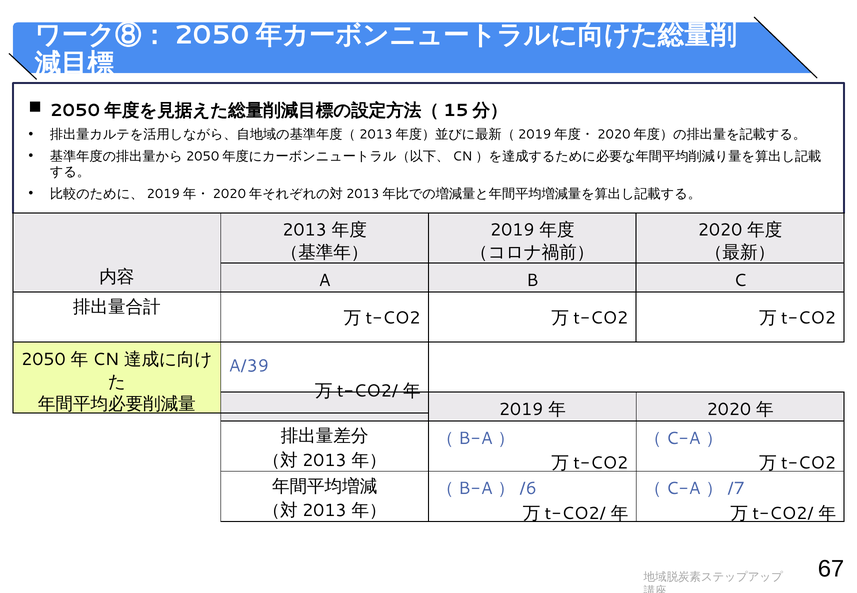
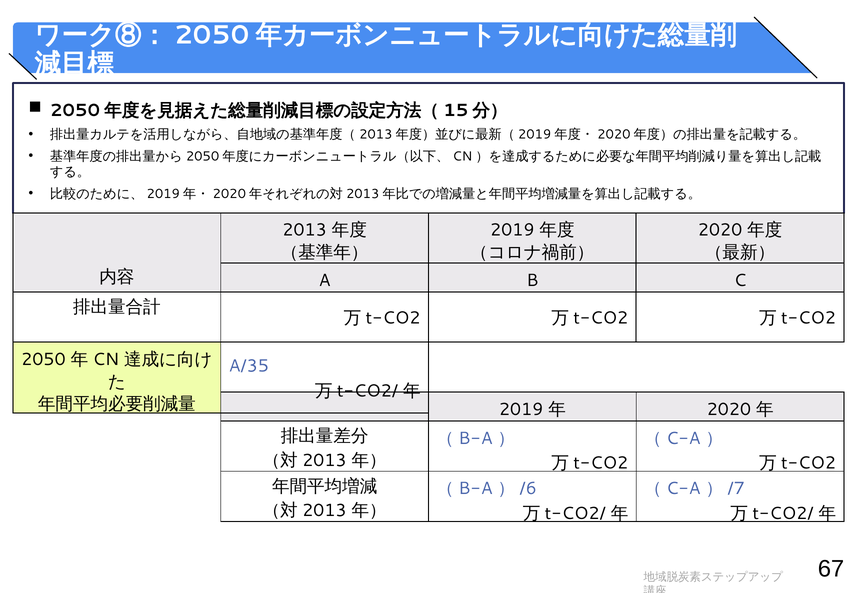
A/39: A/39 -> A/35
